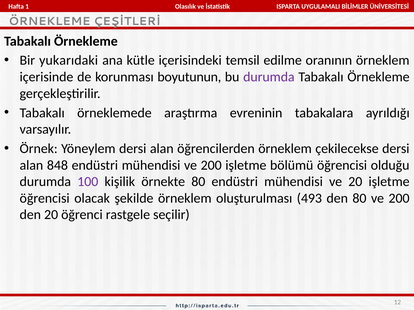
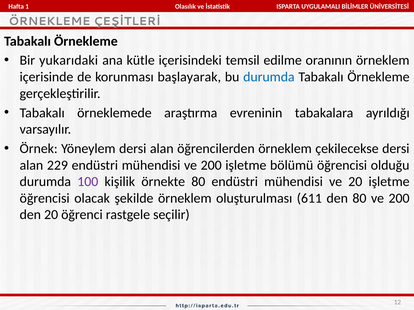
boyutunun: boyutunun -> başlayarak
durumda at (269, 77) colour: purple -> blue
848: 848 -> 229
493: 493 -> 611
